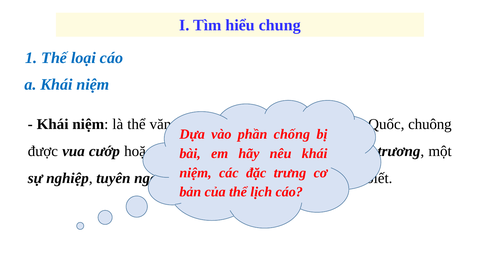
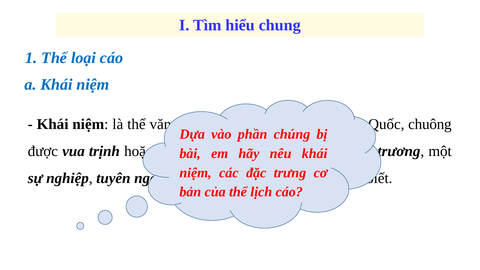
chống: chống -> chúng
cướp: cướp -> trịnh
